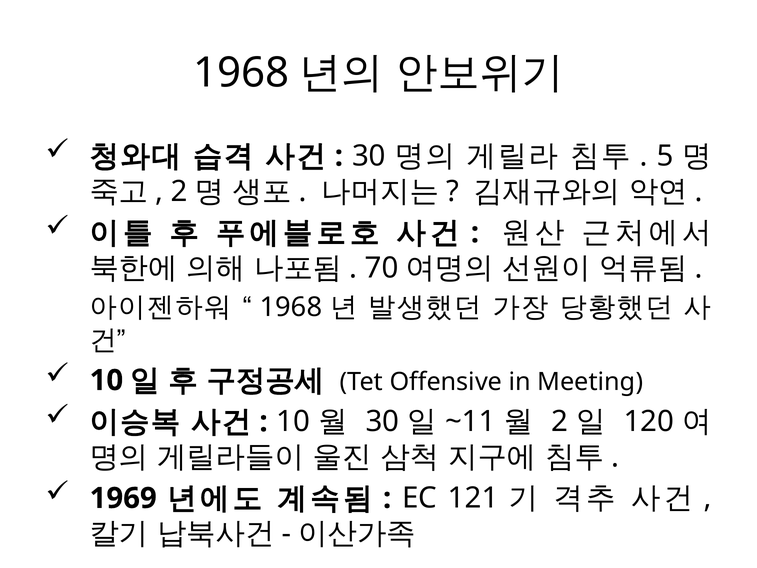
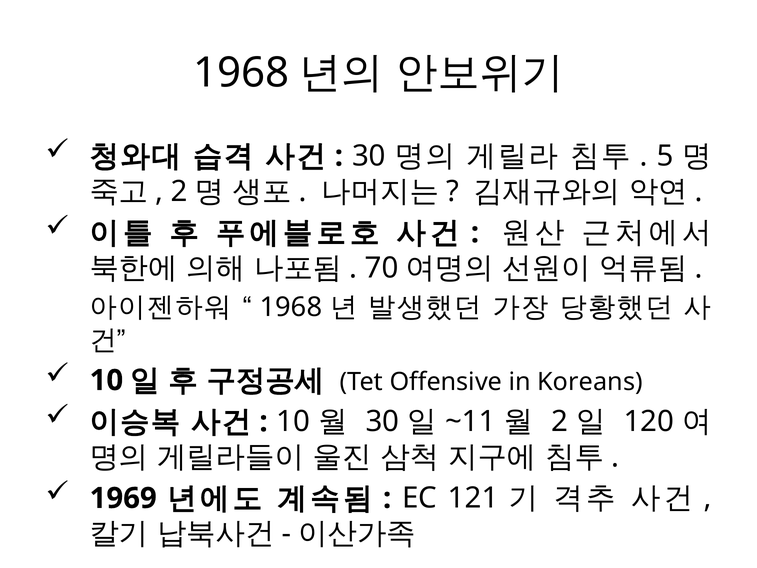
Meeting: Meeting -> Koreans
